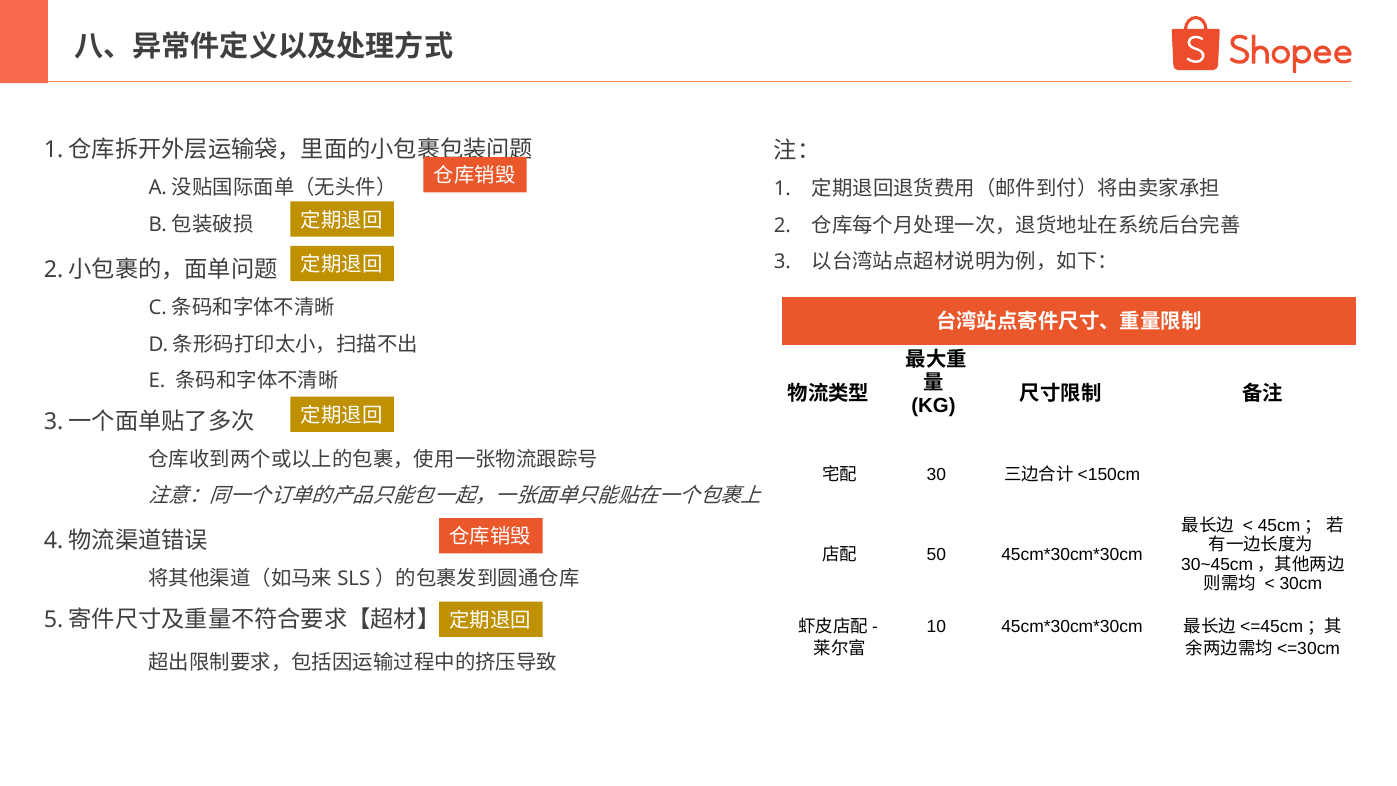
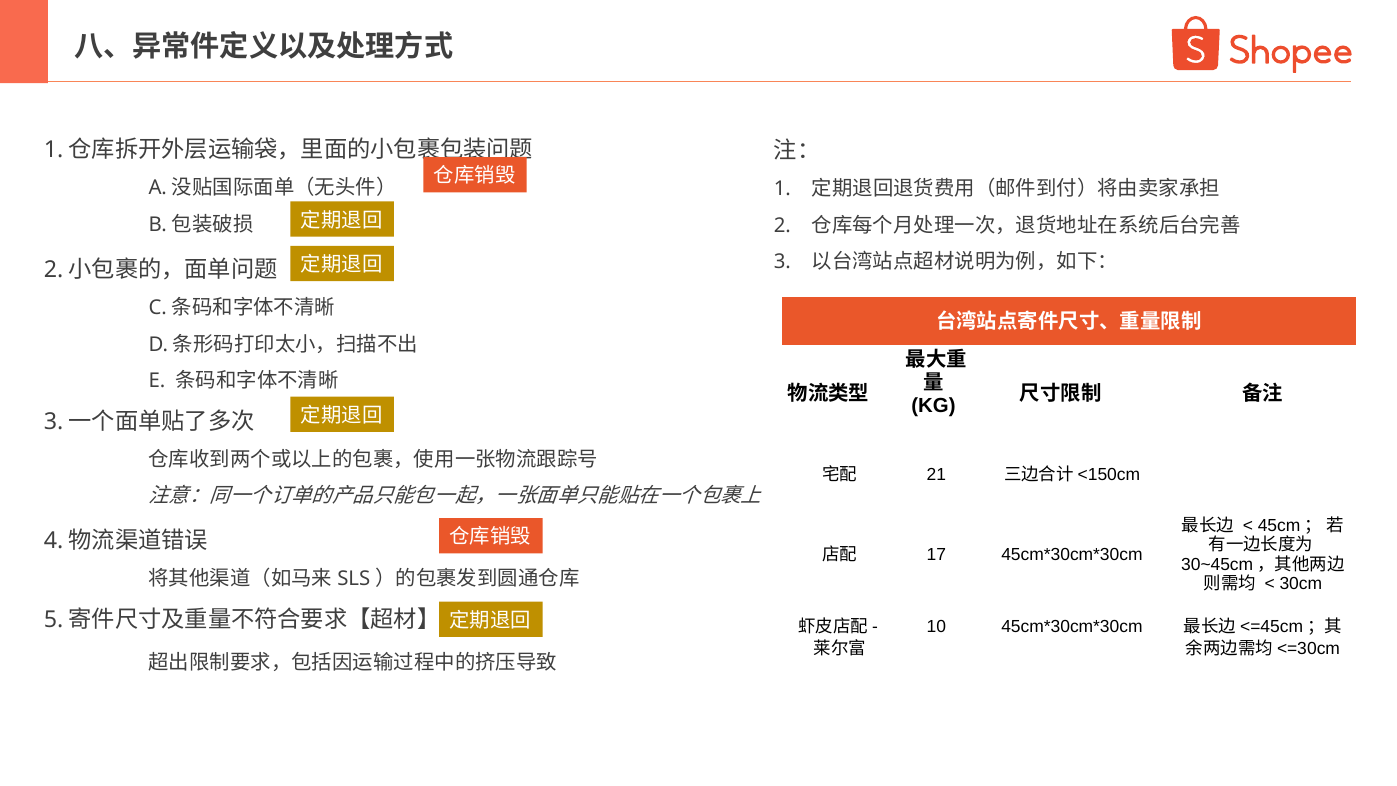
30: 30 -> 21
50: 50 -> 17
